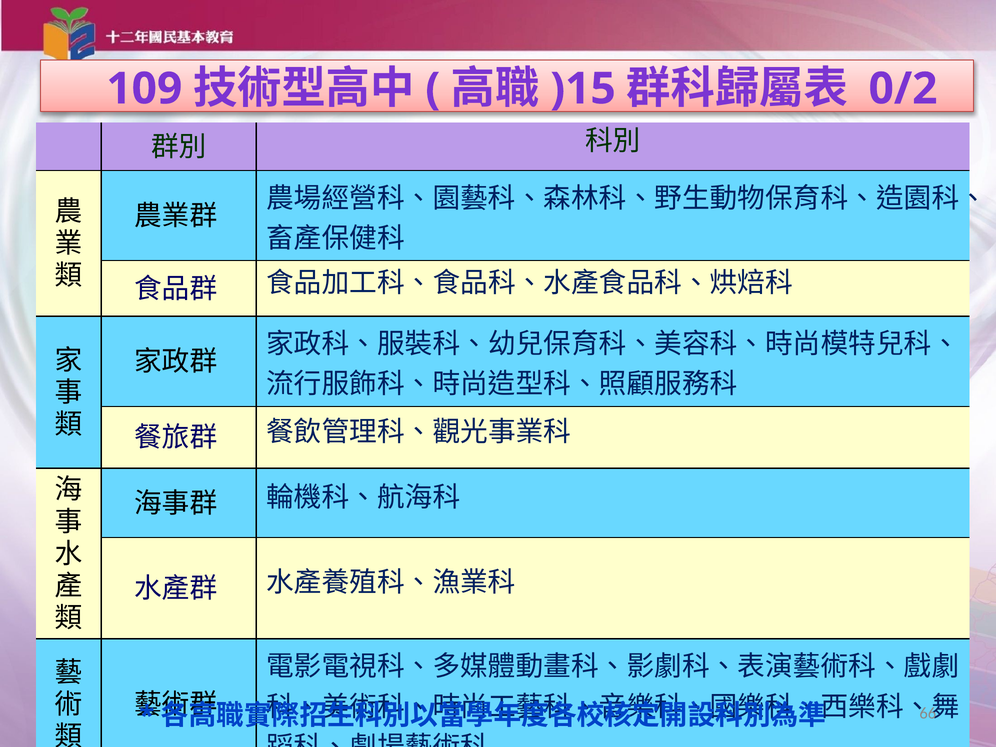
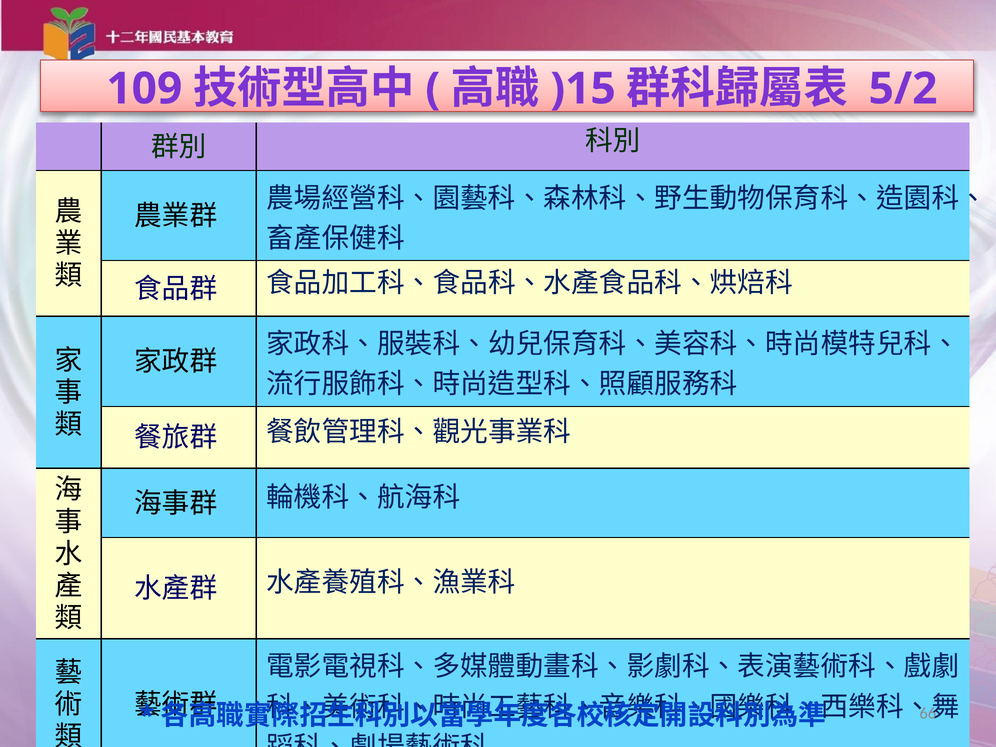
0/2: 0/2 -> 5/2
